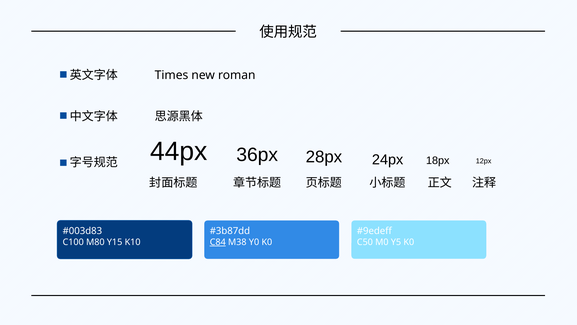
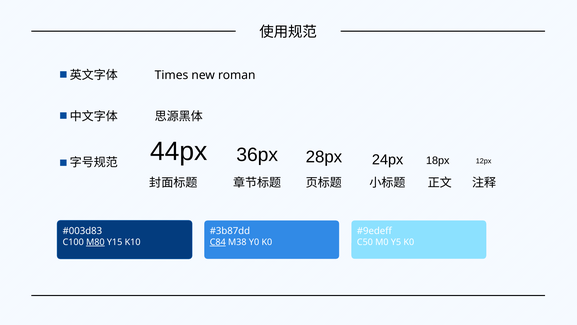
M80 underline: none -> present
